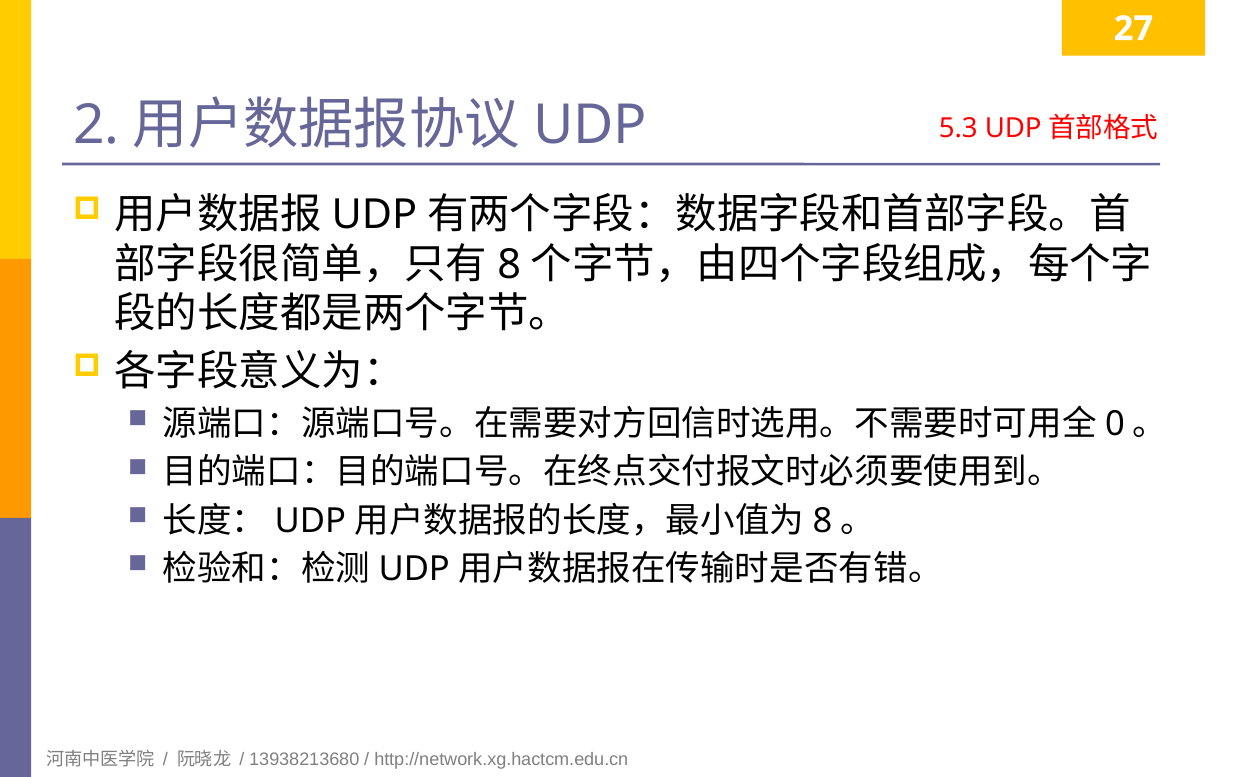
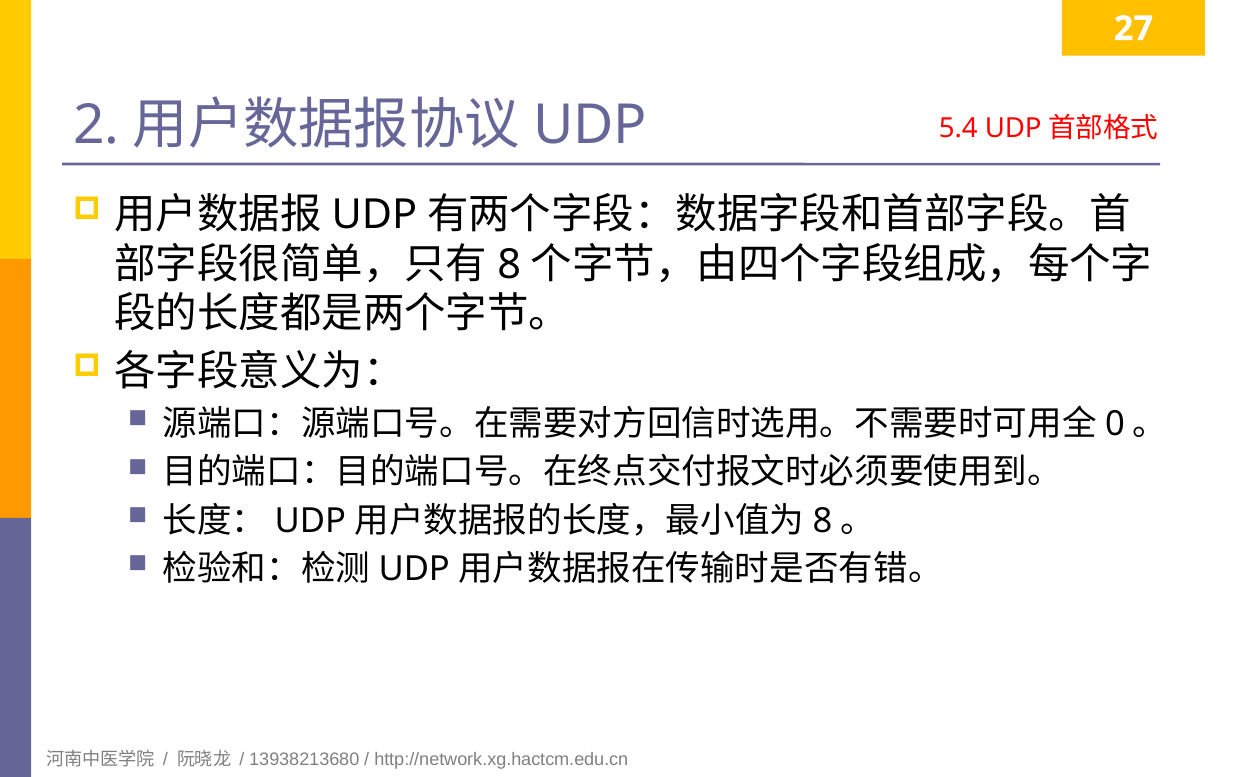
5.3: 5.3 -> 5.4
